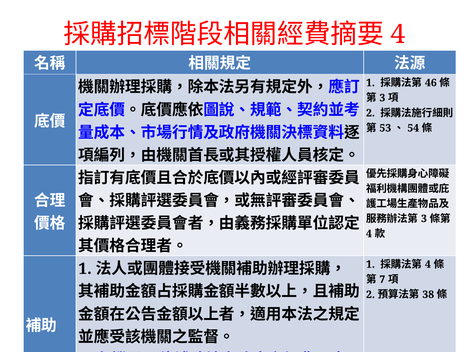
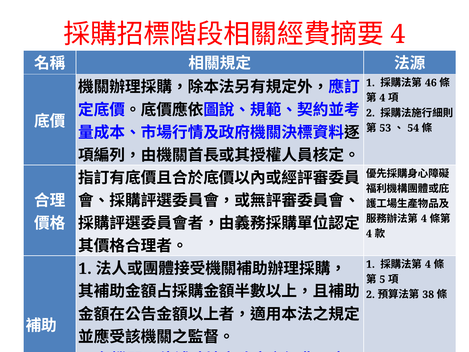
3 at (382, 98): 3 -> 4
3 at (424, 218): 3 -> 4
7: 7 -> 5
